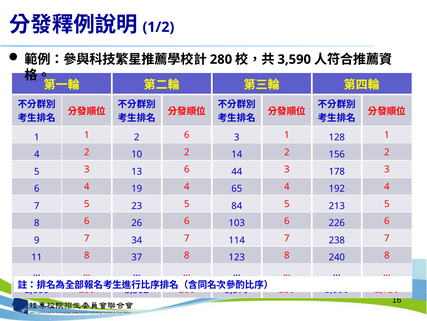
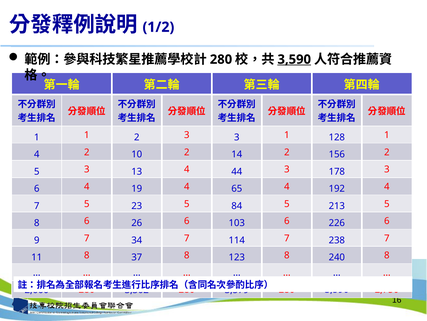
3,590 at (294, 59) underline: none -> present
6 at (187, 135): 6 -> 3
6 at (187, 169): 6 -> 4
